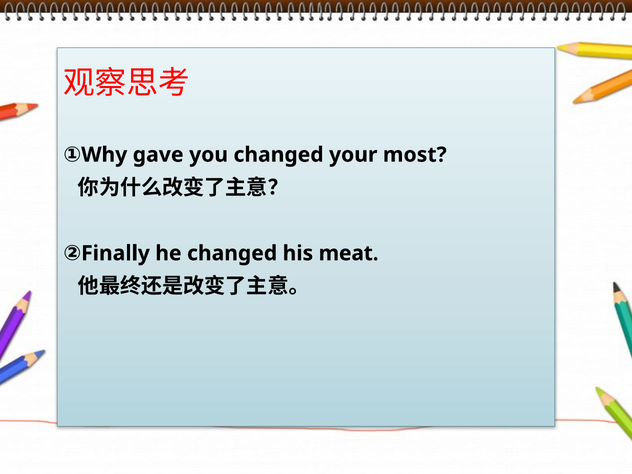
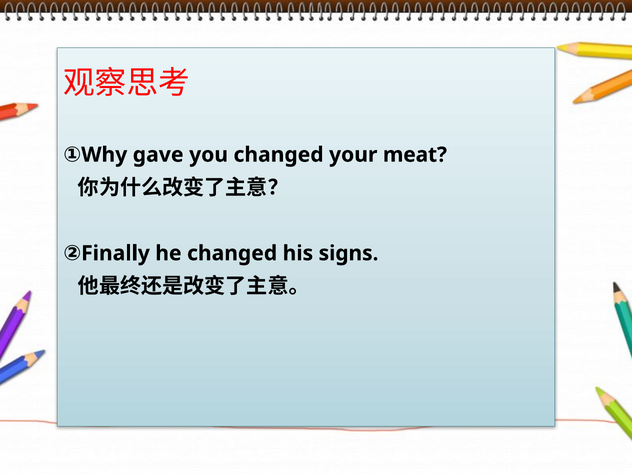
most: most -> meat
meat: meat -> signs
